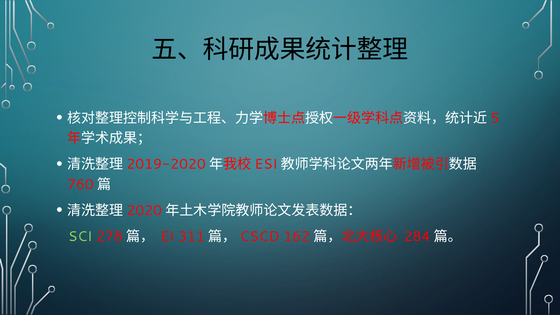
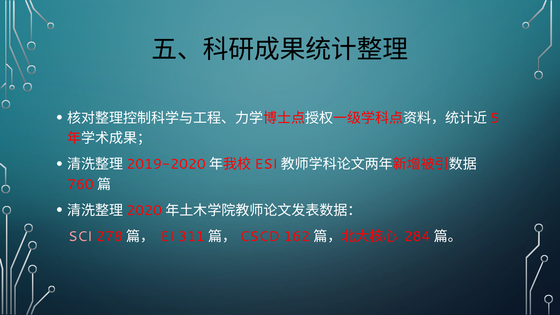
SCI colour: light green -> pink
